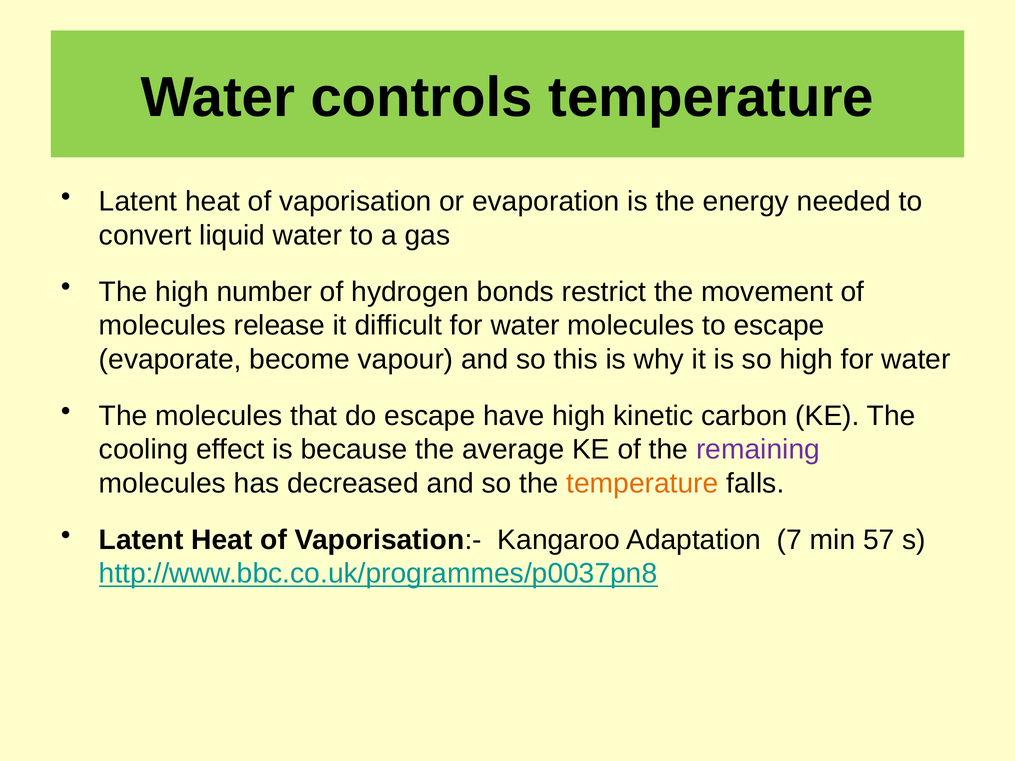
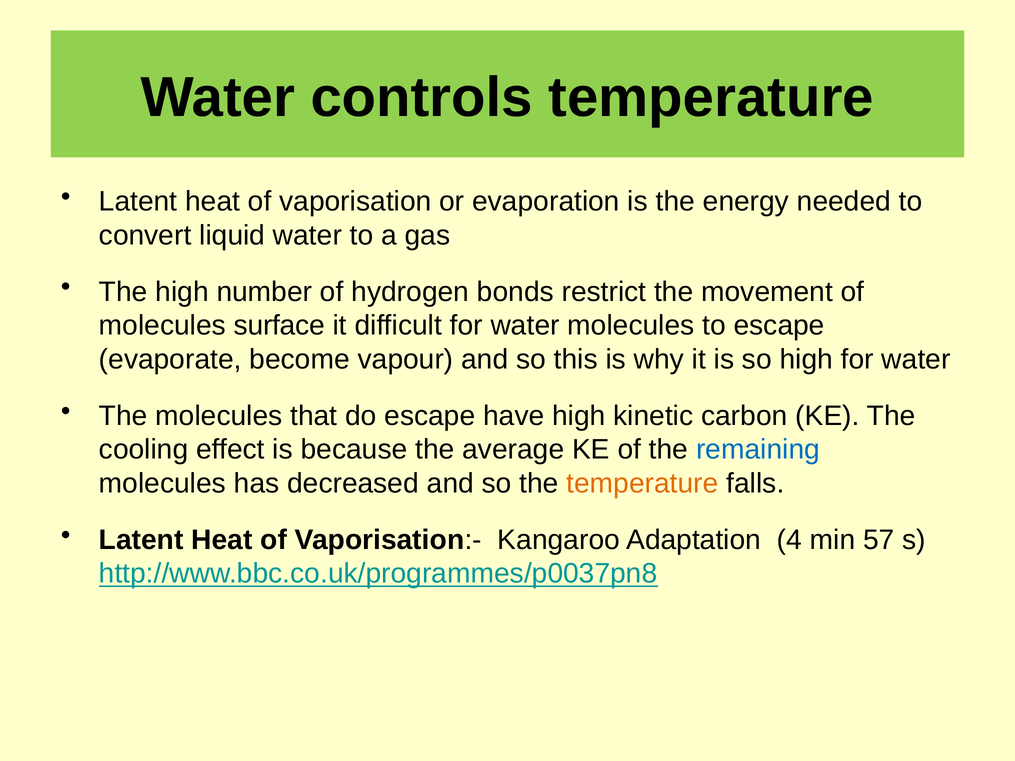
release: release -> surface
remaining colour: purple -> blue
7: 7 -> 4
